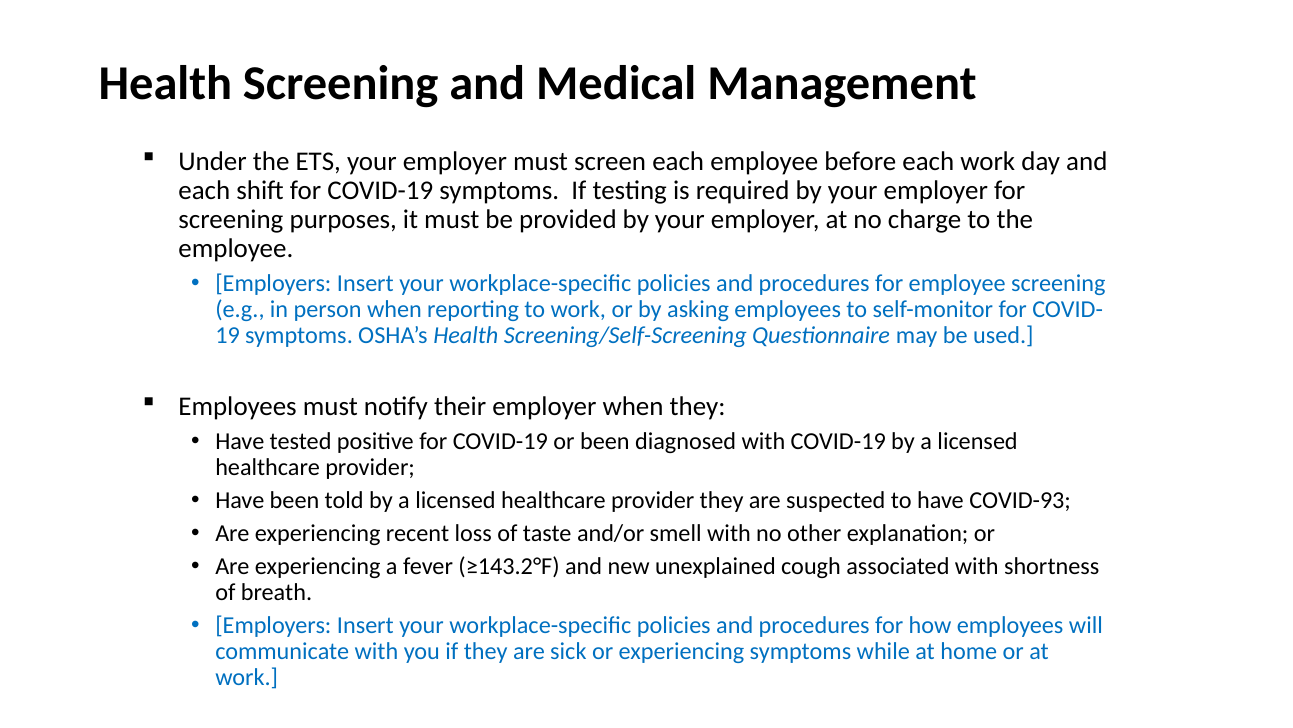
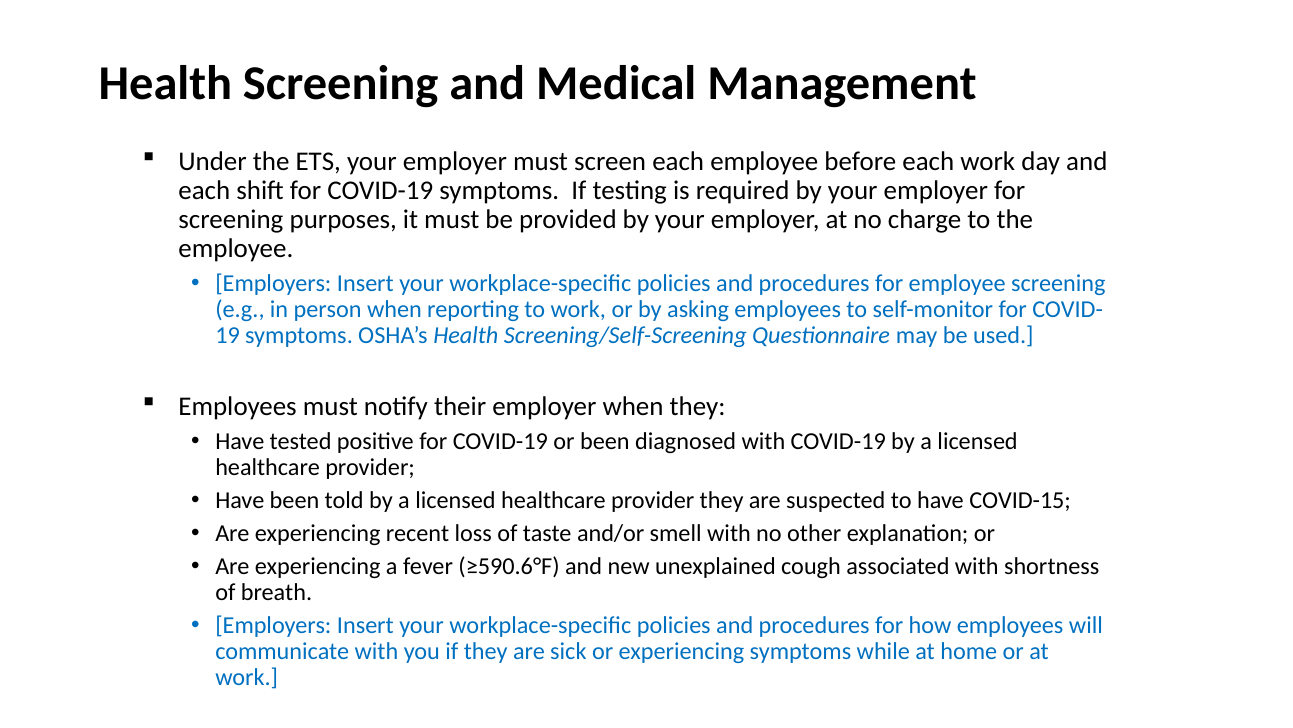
COVID-93: COVID-93 -> COVID-15
≥143.2°F: ≥143.2°F -> ≥590.6°F
